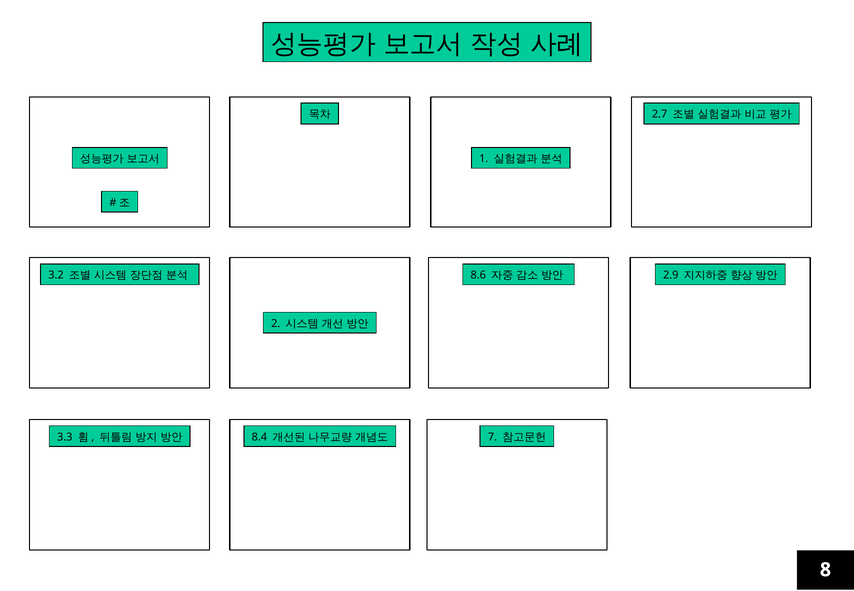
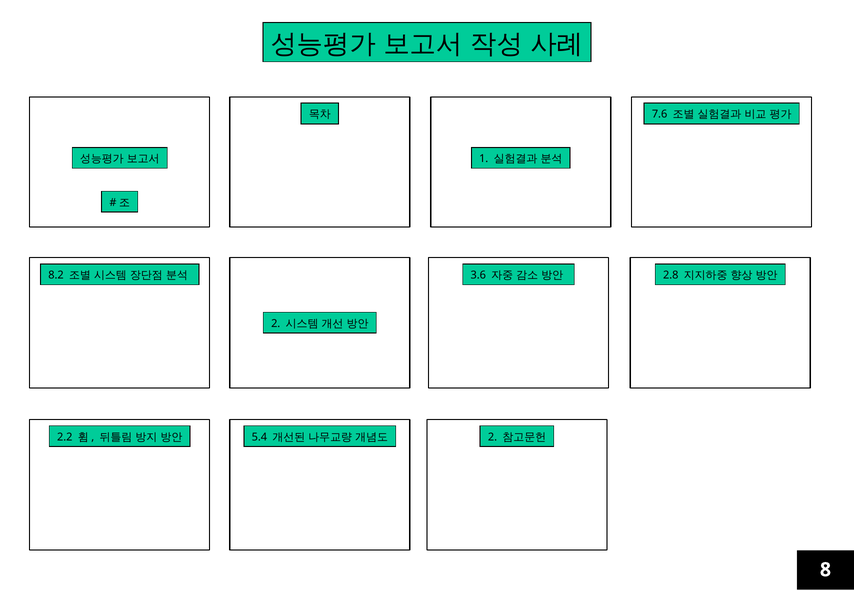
2.7: 2.7 -> 7.6
3.2: 3.2 -> 8.2
8.6: 8.6 -> 3.6
2.9: 2.9 -> 2.8
3.3: 3.3 -> 2.2
8.4: 8.4 -> 5.4
7 at (492, 437): 7 -> 2
